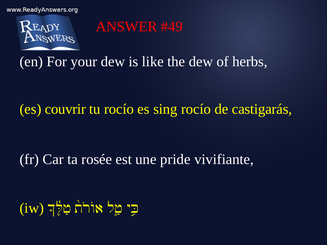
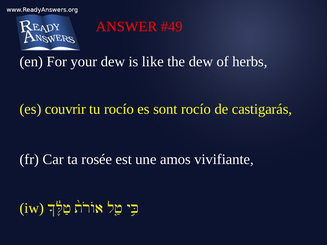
sing: sing -> sont
pride: pride -> amos
